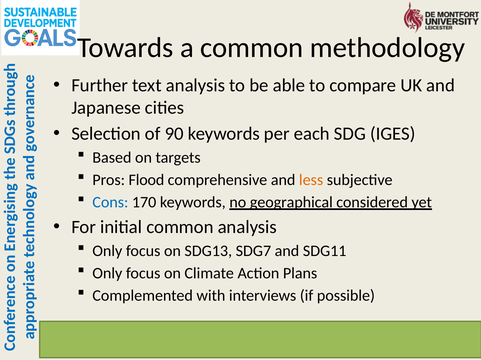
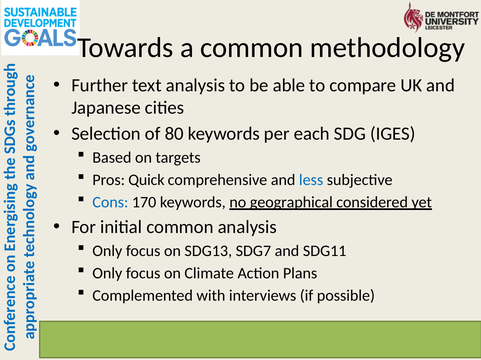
90: 90 -> 80
Flood: Flood -> Quick
less colour: orange -> blue
